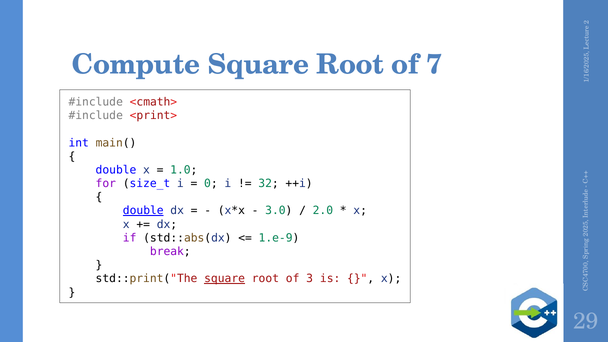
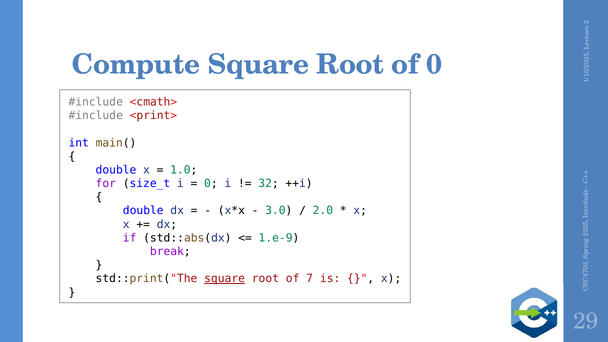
of 7: 7 -> 0
double at (143, 211) underline: present -> none
of 3: 3 -> 7
